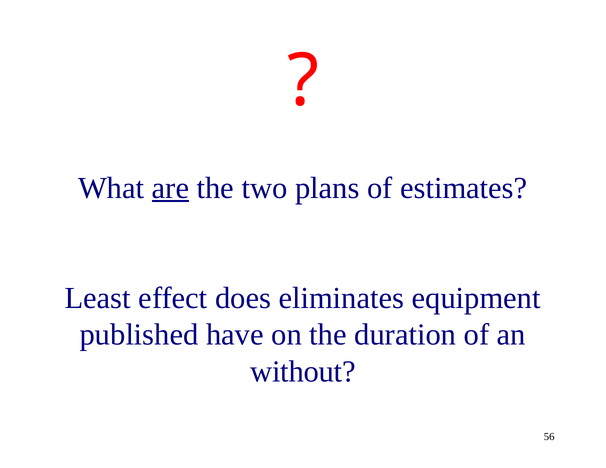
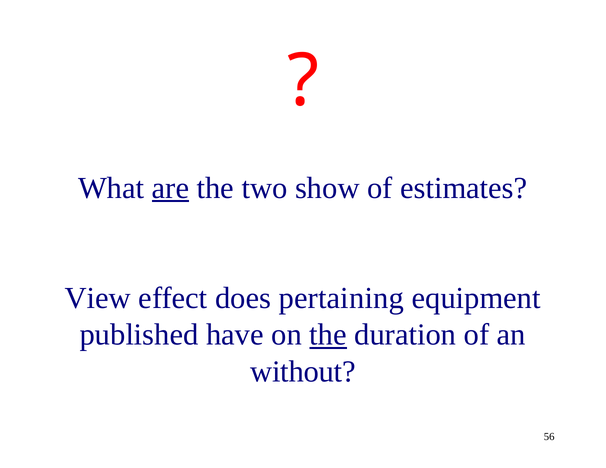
plans: plans -> show
Least: Least -> View
eliminates: eliminates -> pertaining
the at (328, 335) underline: none -> present
